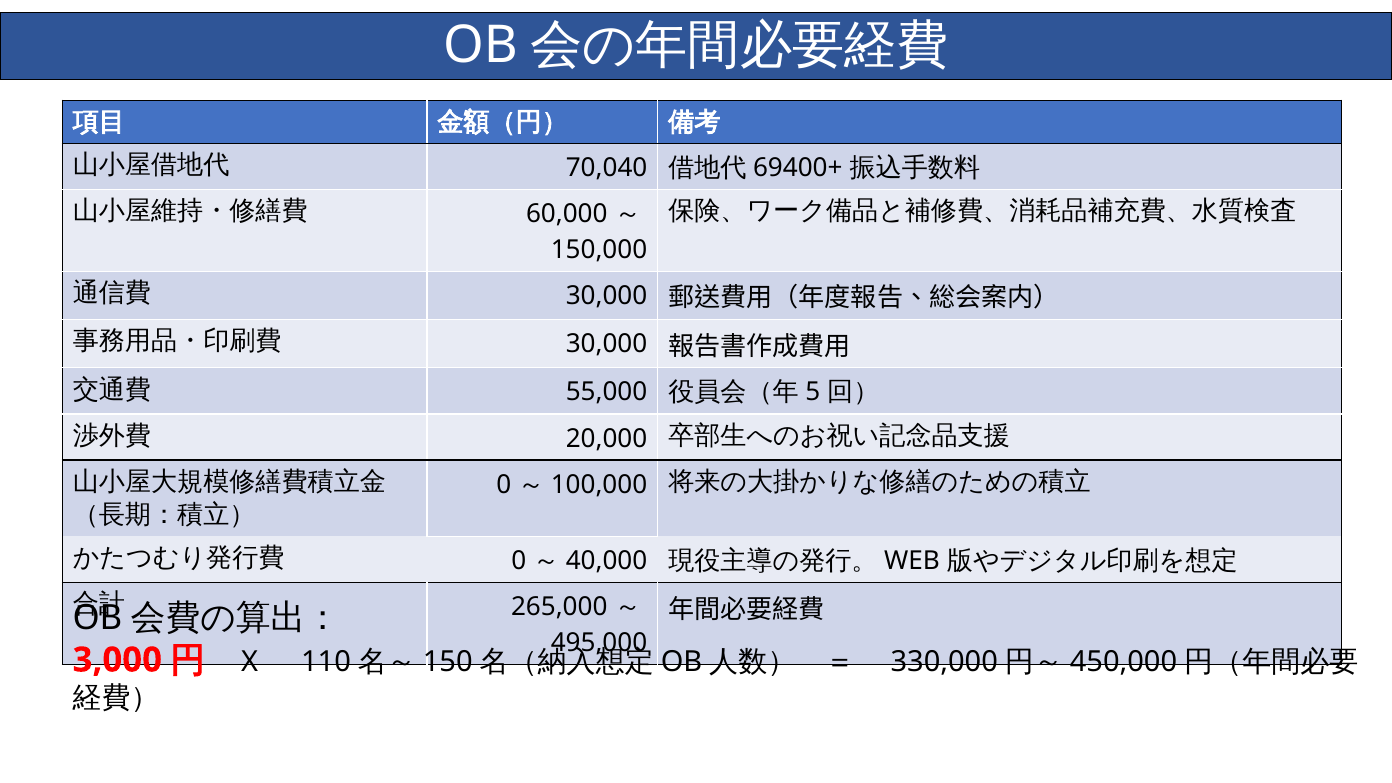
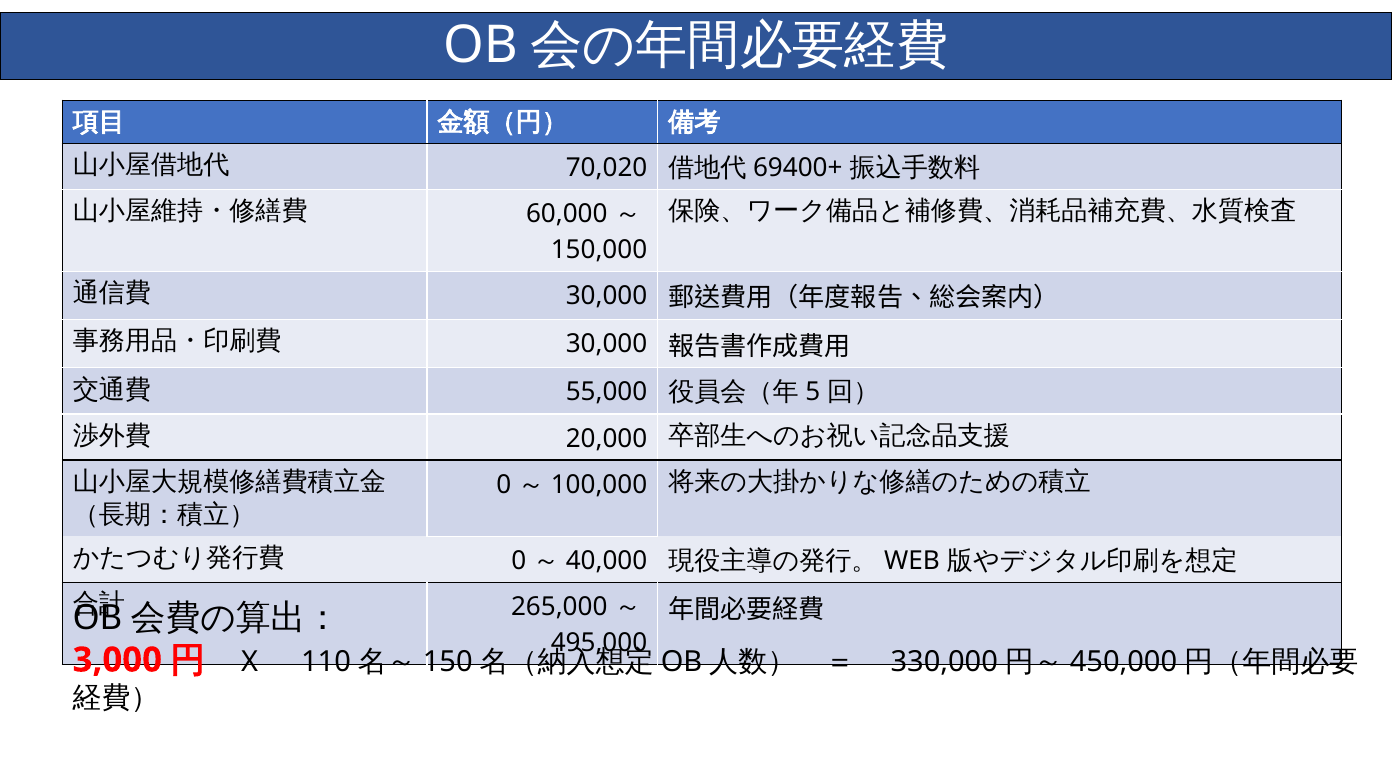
70,040: 70,040 -> 70,020
